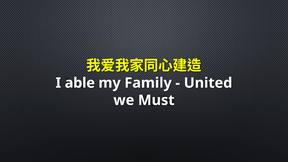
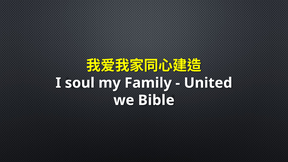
able: able -> soul
Must: Must -> Bible
